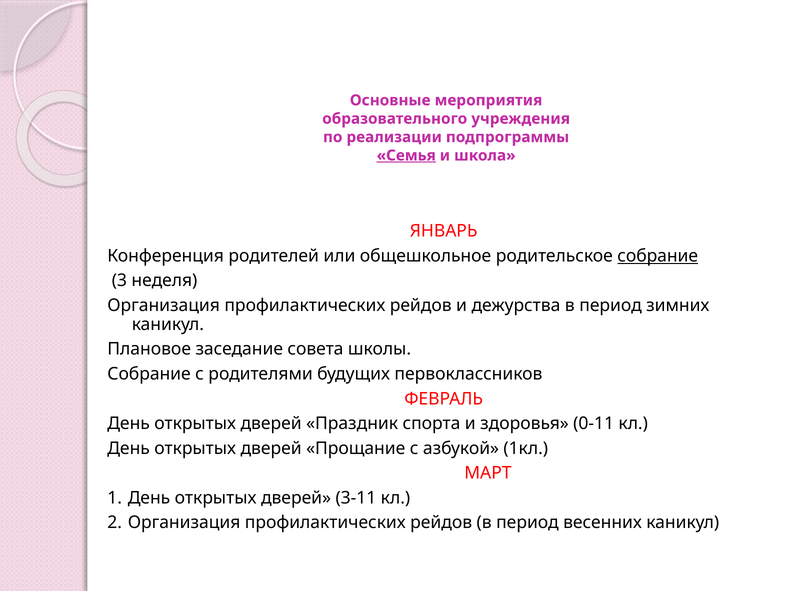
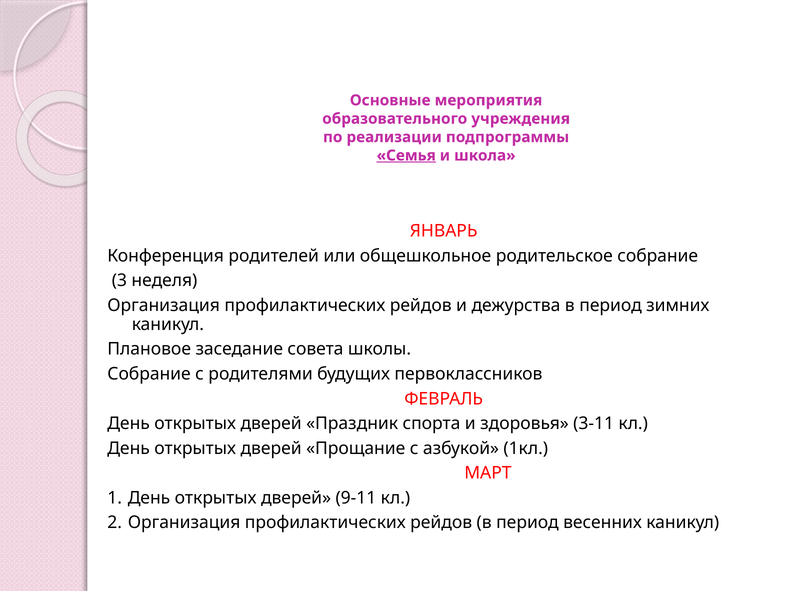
собрание at (658, 256) underline: present -> none
0-11: 0-11 -> 3-11
3-11: 3-11 -> 9-11
